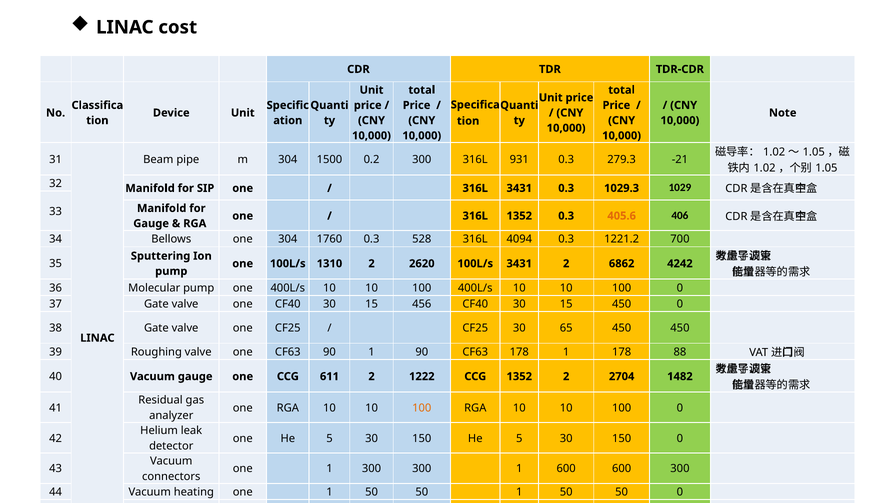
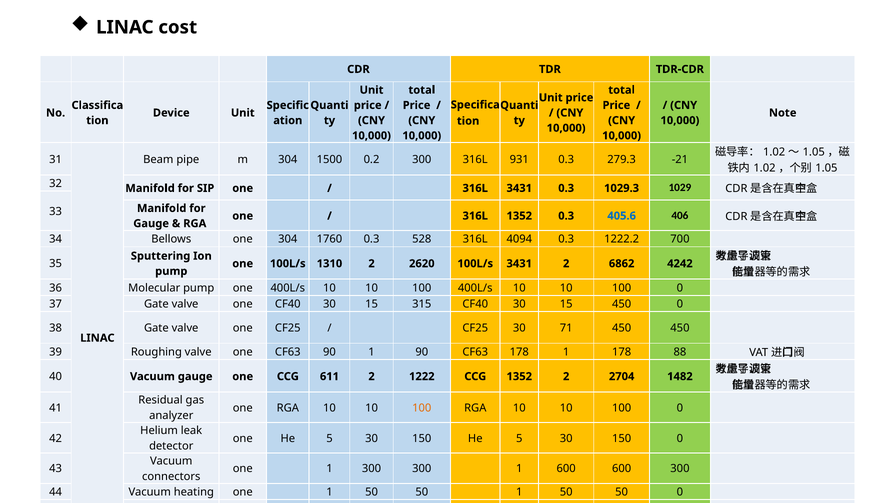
405.6 colour: orange -> blue
1221.2: 1221.2 -> 1222.2
456: 456 -> 315
65: 65 -> 71
